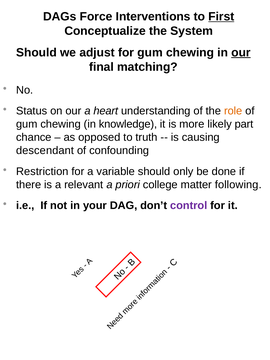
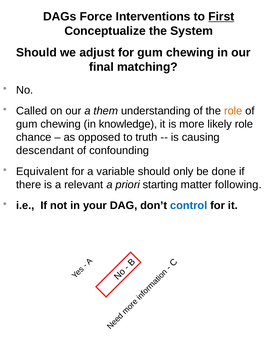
our at (241, 52) underline: present -> none
Status: Status -> Called
heart: heart -> them
likely part: part -> role
Restriction: Restriction -> Equivalent
college: college -> starting
control colour: purple -> blue
